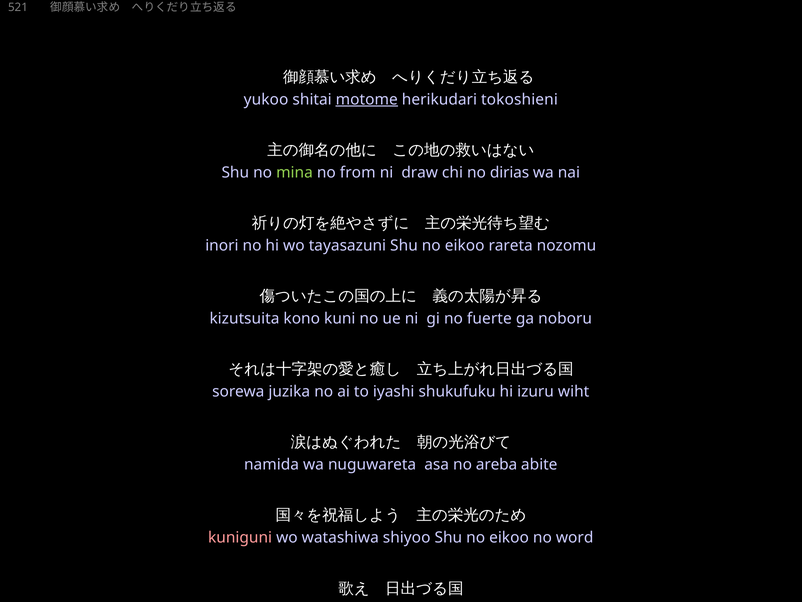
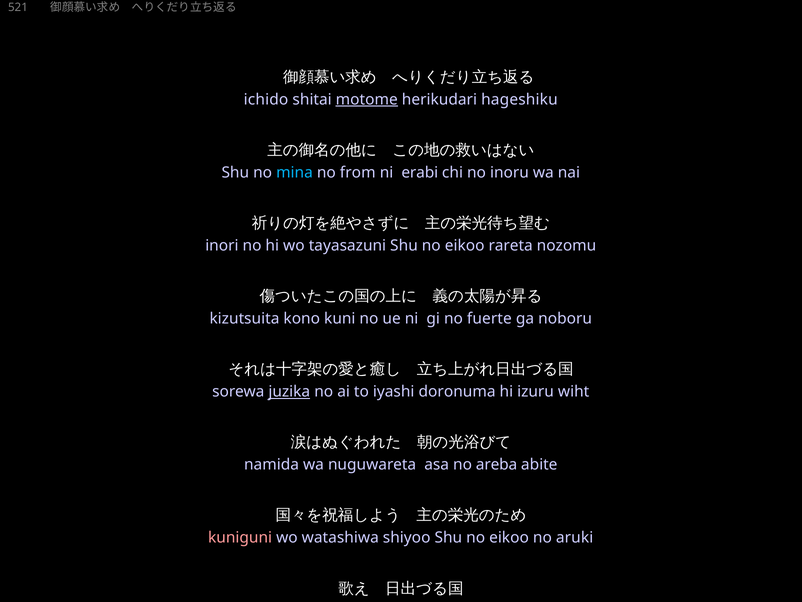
yukoo: yukoo -> ichido
tokoshieni: tokoshieni -> hageshiku
mina colour: light green -> light blue
draw: draw -> erabi
dirias: dirias -> inoru
juzika underline: none -> present
shukufuku: shukufuku -> doronuma
word: word -> aruki
